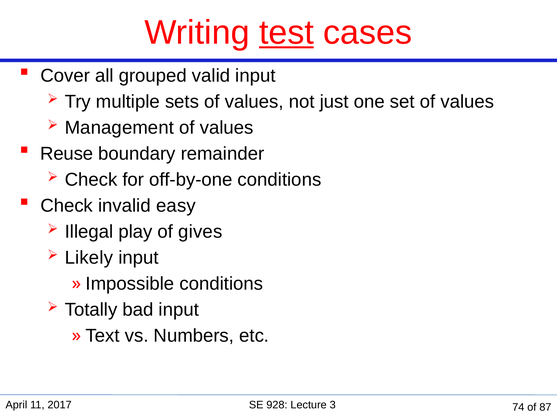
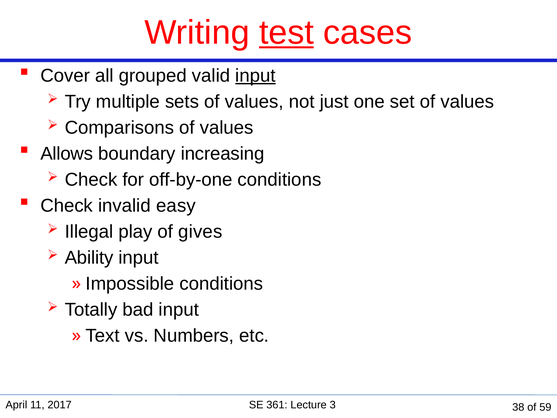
input at (255, 76) underline: none -> present
Management: Management -> Comparisons
Reuse: Reuse -> Allows
remainder: remainder -> increasing
Likely: Likely -> Ability
928: 928 -> 361
74: 74 -> 38
87: 87 -> 59
